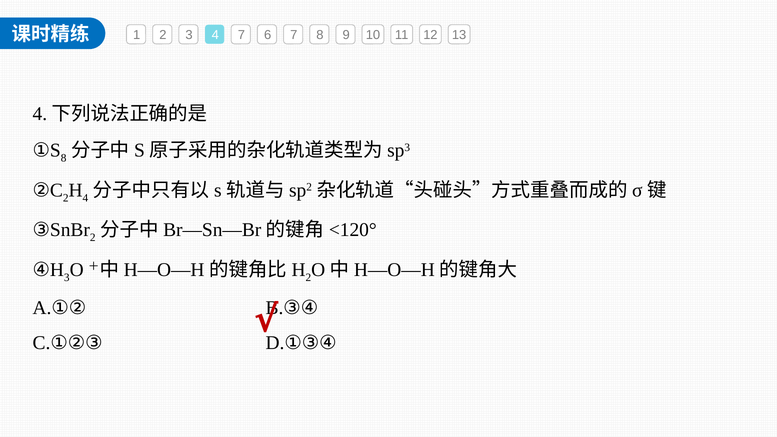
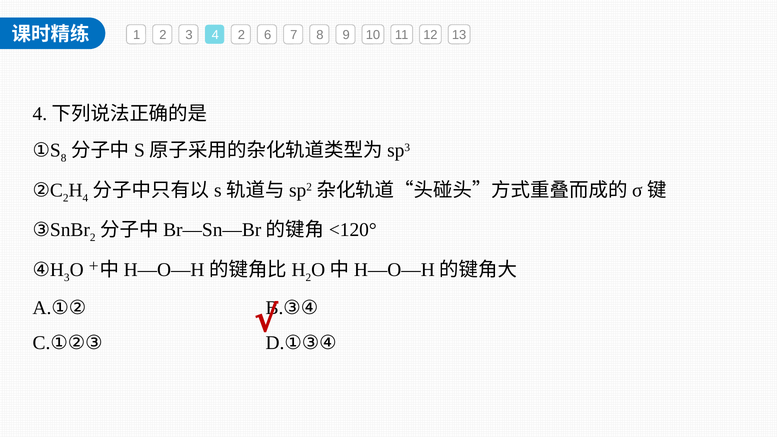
4 7: 7 -> 2
